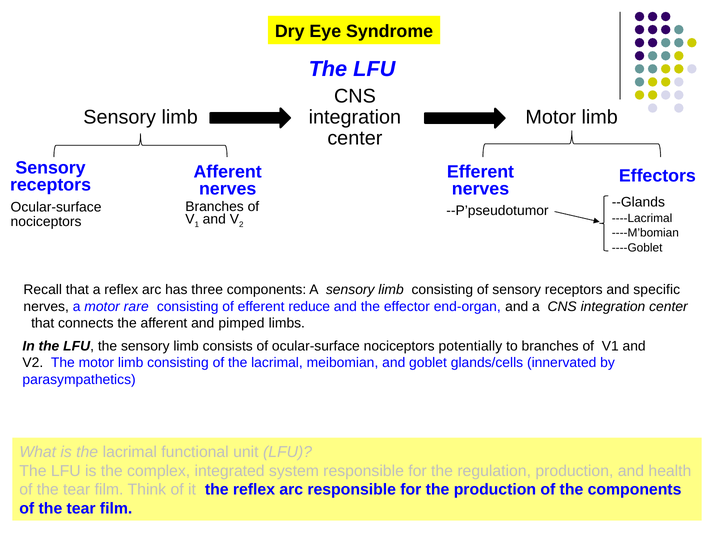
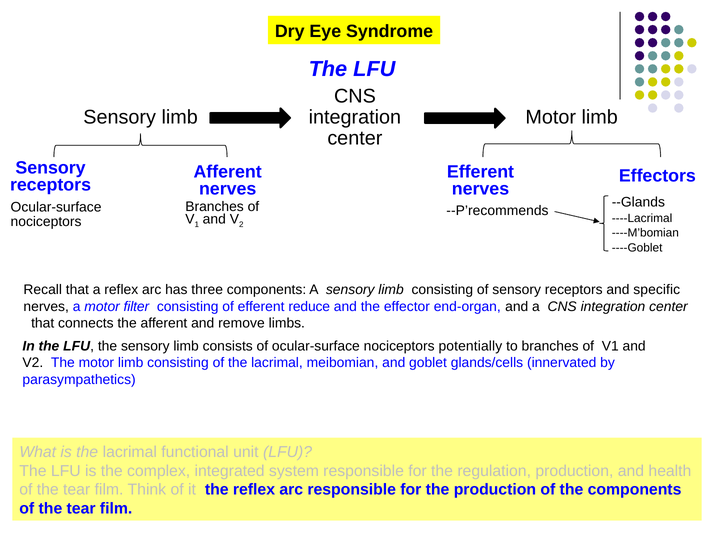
--P’pseudotumor: --P’pseudotumor -> --P’recommends
rare: rare -> filter
pimped: pimped -> remove
